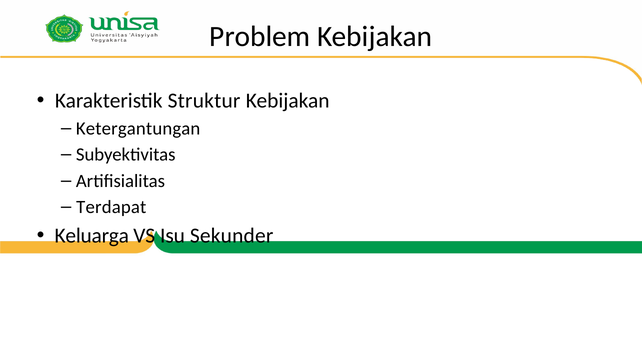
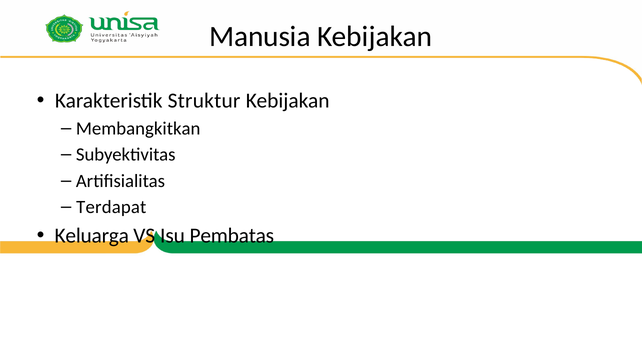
Problem: Problem -> Manusia
Ketergantungan: Ketergantungan -> Membangkitkan
Sekunder: Sekunder -> Pembatas
